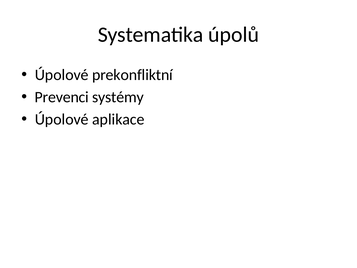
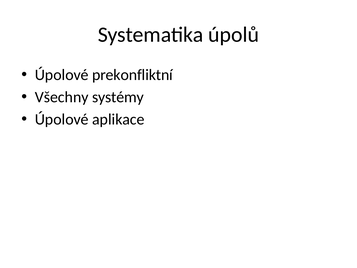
Prevenci: Prevenci -> Všechny
